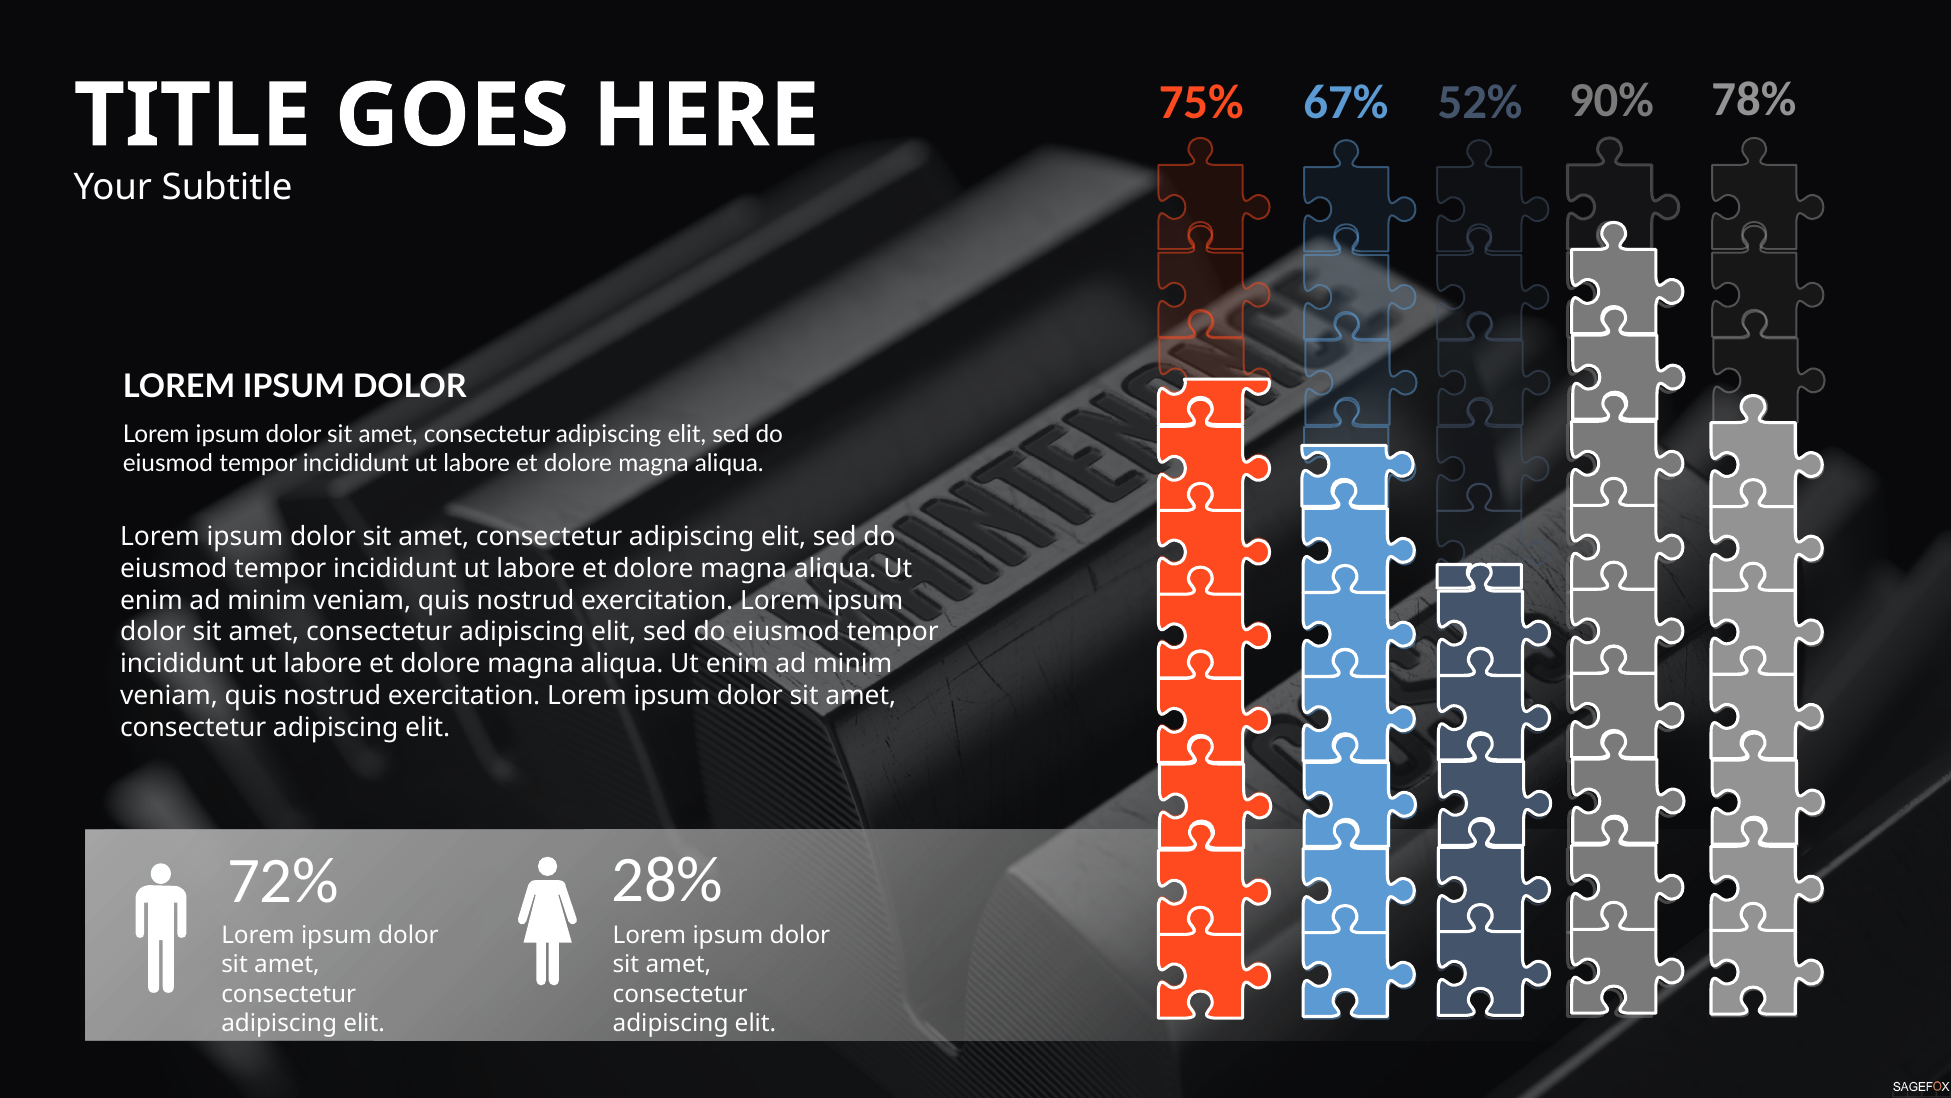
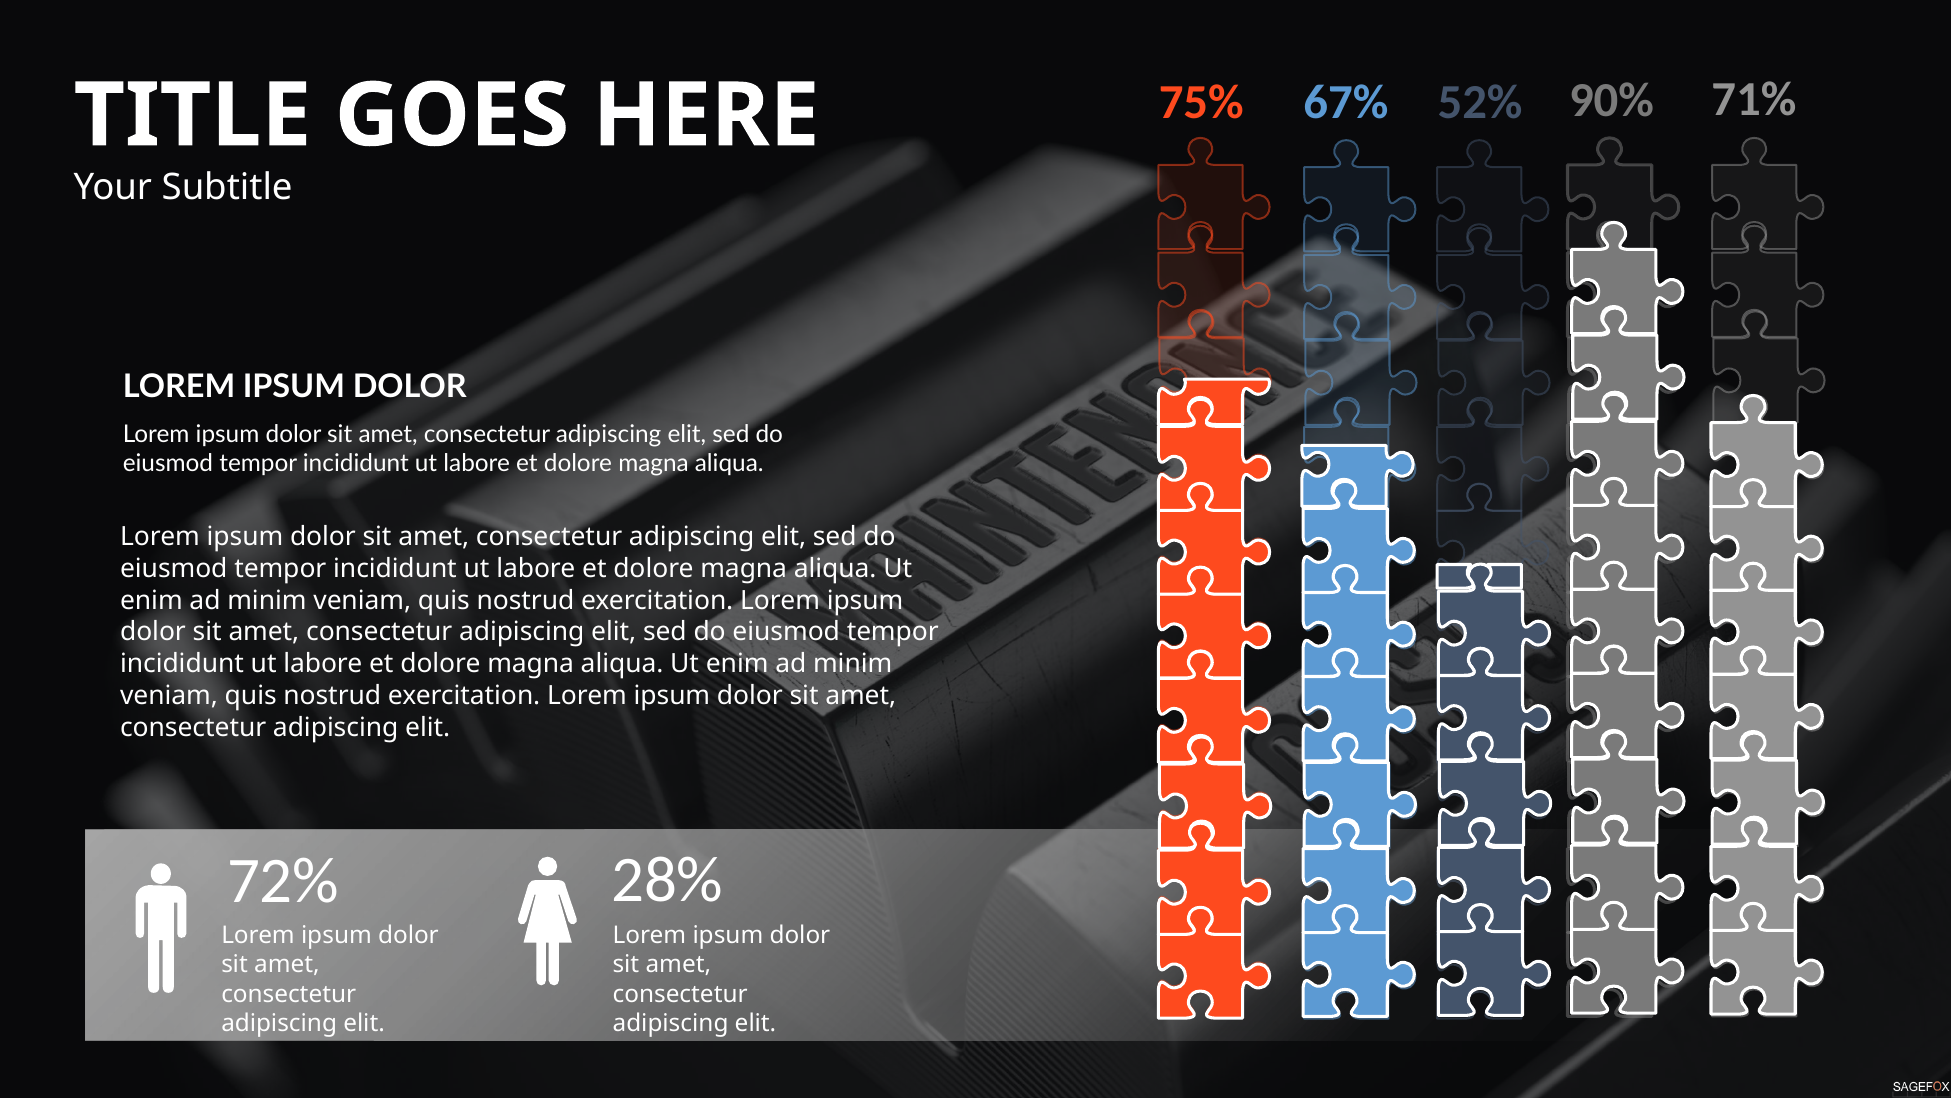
78%: 78% -> 71%
